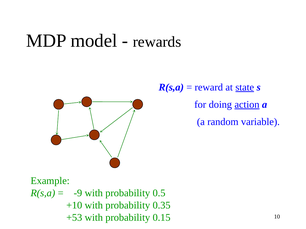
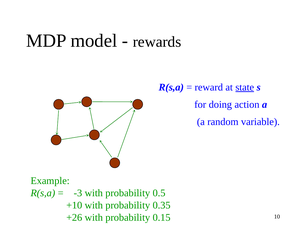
action underline: present -> none
-9: -9 -> -3
+53: +53 -> +26
